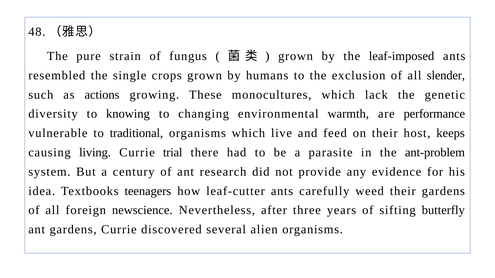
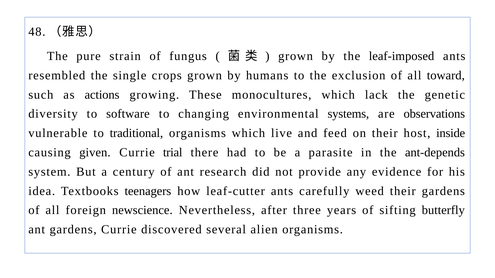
slender: slender -> toward
knowing: knowing -> software
warmth: warmth -> systems
performance: performance -> observations
keeps: keeps -> inside
living: living -> given
ant-problem: ant-problem -> ant-depends
